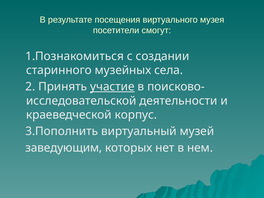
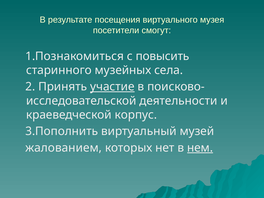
создании: создании -> повысить
заведующим: заведующим -> жалованием
нем underline: none -> present
